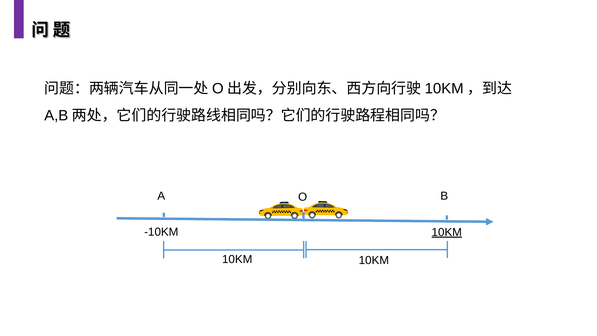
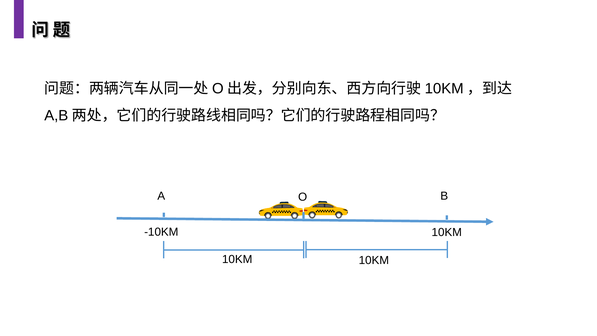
10KM at (447, 232) underline: present -> none
